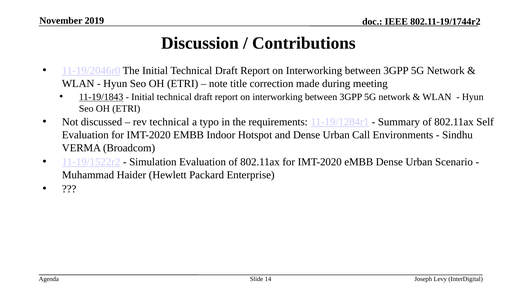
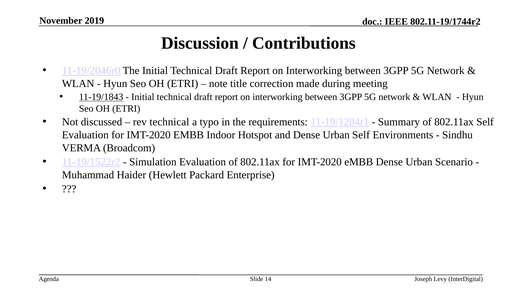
Urban Call: Call -> Self
